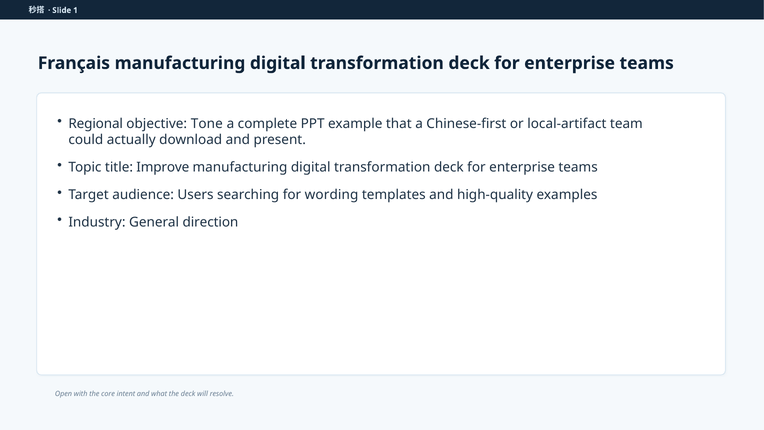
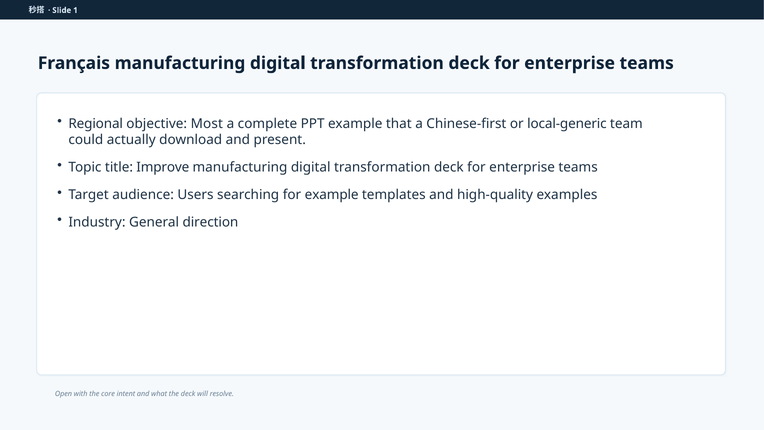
Tone: Tone -> Most
local-artifact: local-artifact -> local-generic
for wording: wording -> example
